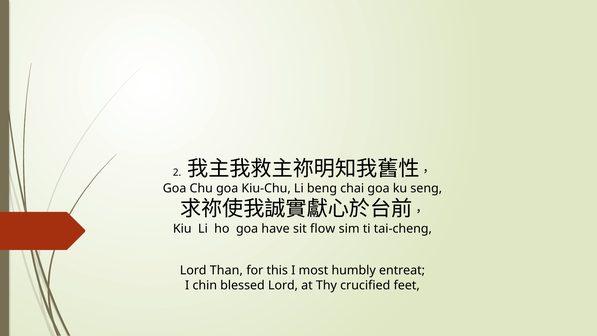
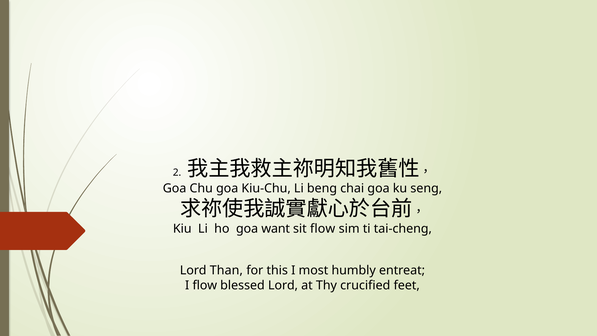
have: have -> want
I chin: chin -> flow
